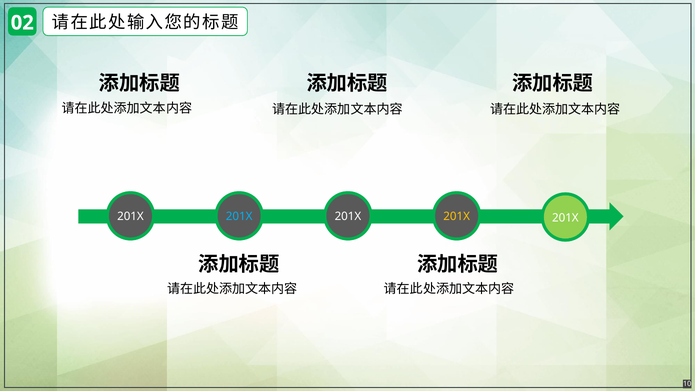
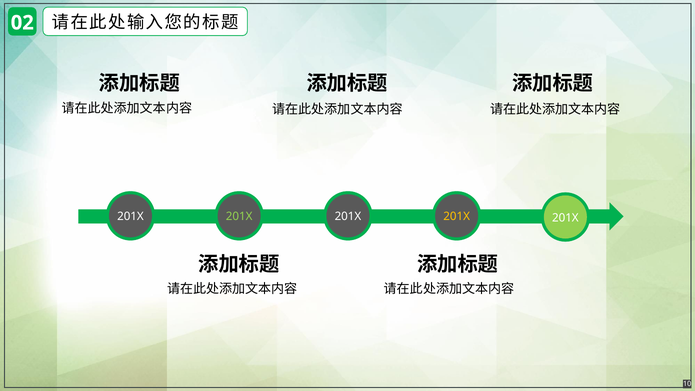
201X at (239, 217) colour: light blue -> light green
